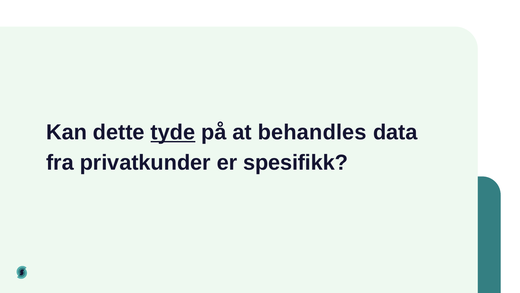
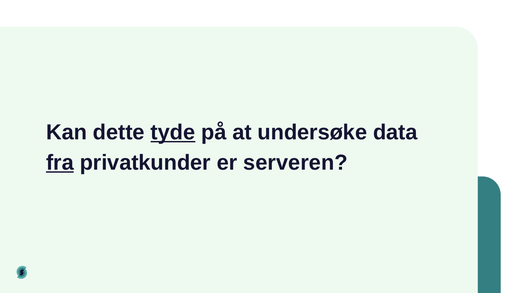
behandles: behandles -> undersøke
fra underline: none -> present
spesifikk: spesifikk -> serveren
